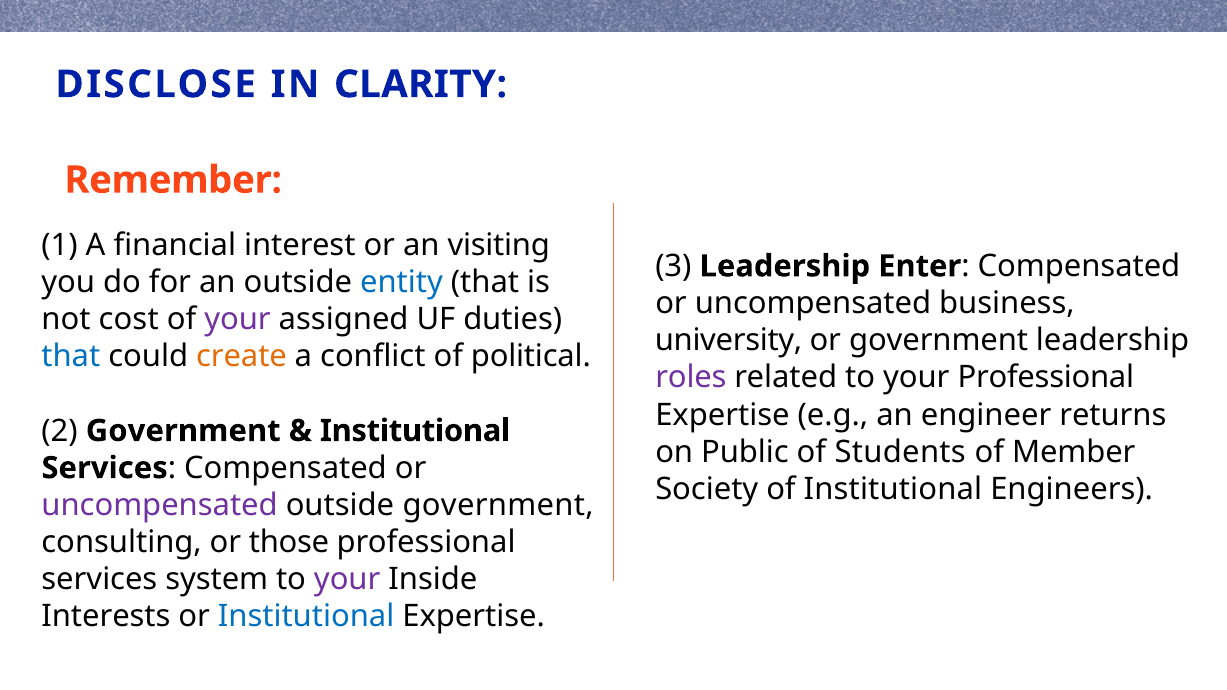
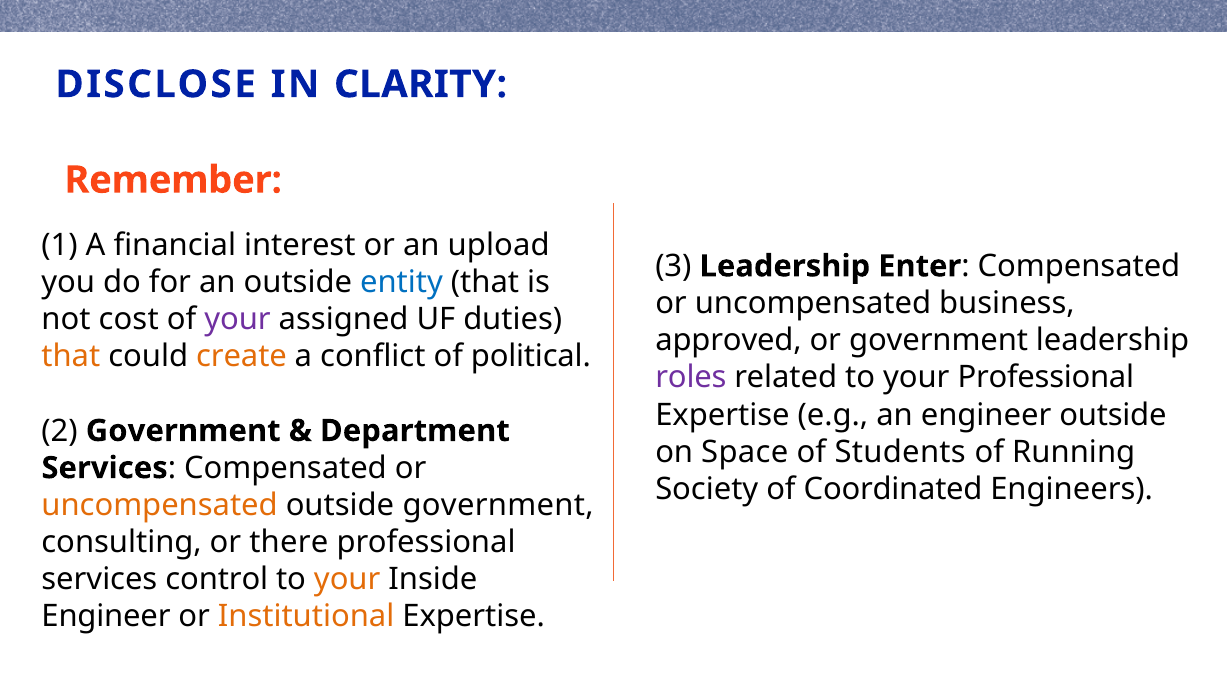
visiting: visiting -> upload
university: university -> approved
that at (71, 357) colour: blue -> orange
engineer returns: returns -> outside
Institutional at (415, 431): Institutional -> Department
Public: Public -> Space
Member: Member -> Running
of Institutional: Institutional -> Coordinated
uncompensated at (160, 505) colour: purple -> orange
those: those -> there
system: system -> control
your at (347, 580) colour: purple -> orange
Interests at (106, 617): Interests -> Engineer
Institutional at (306, 617) colour: blue -> orange
